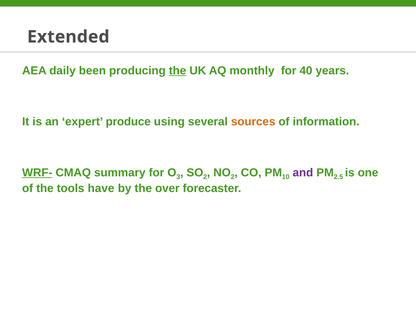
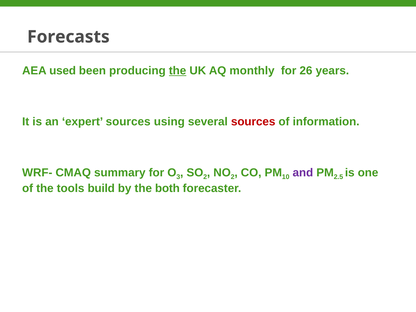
Extended: Extended -> Forecasts
daily: daily -> used
40: 40 -> 26
expert produce: produce -> sources
sources at (253, 122) colour: orange -> red
WRF- underline: present -> none
have: have -> build
over: over -> both
